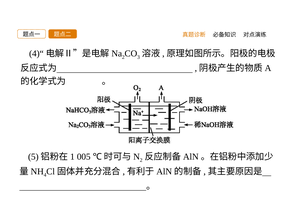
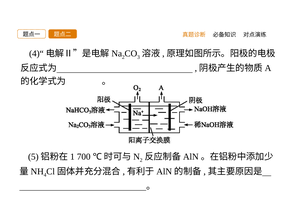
005: 005 -> 700
